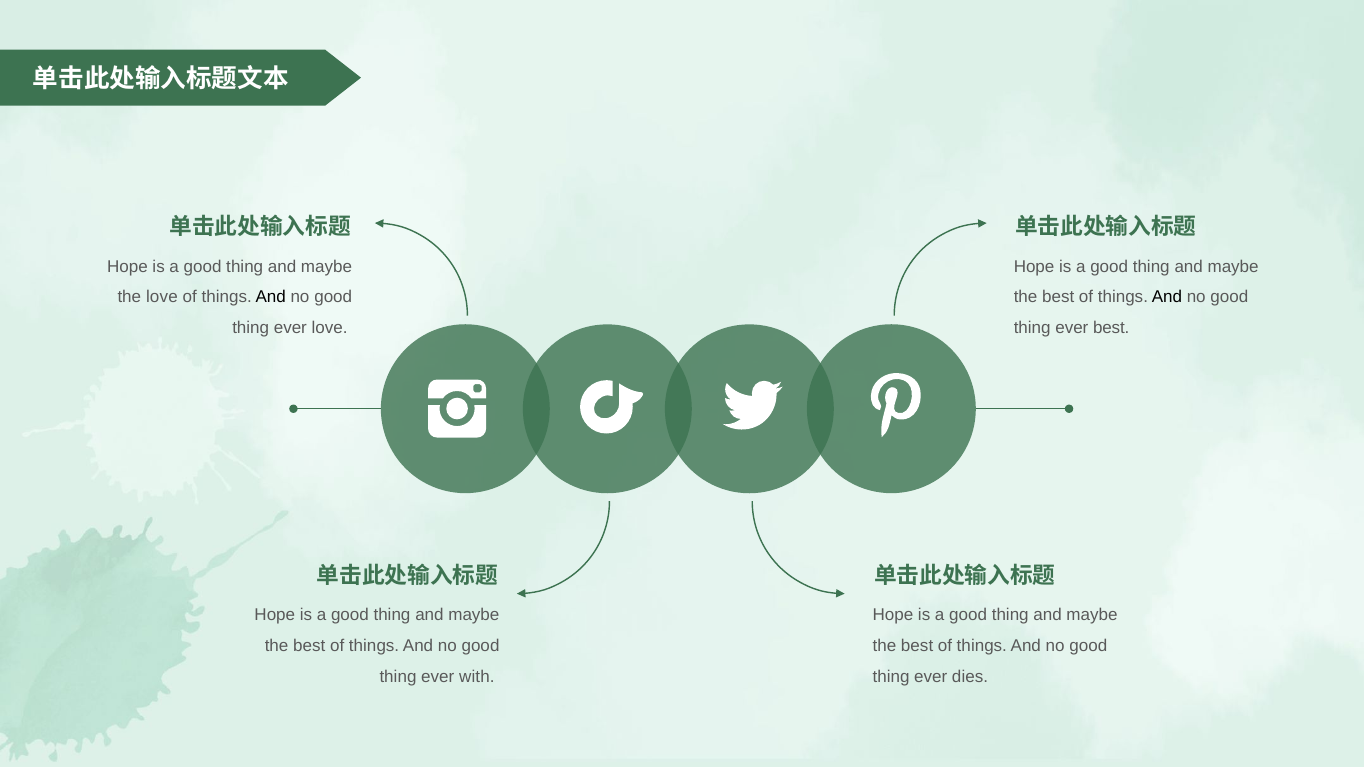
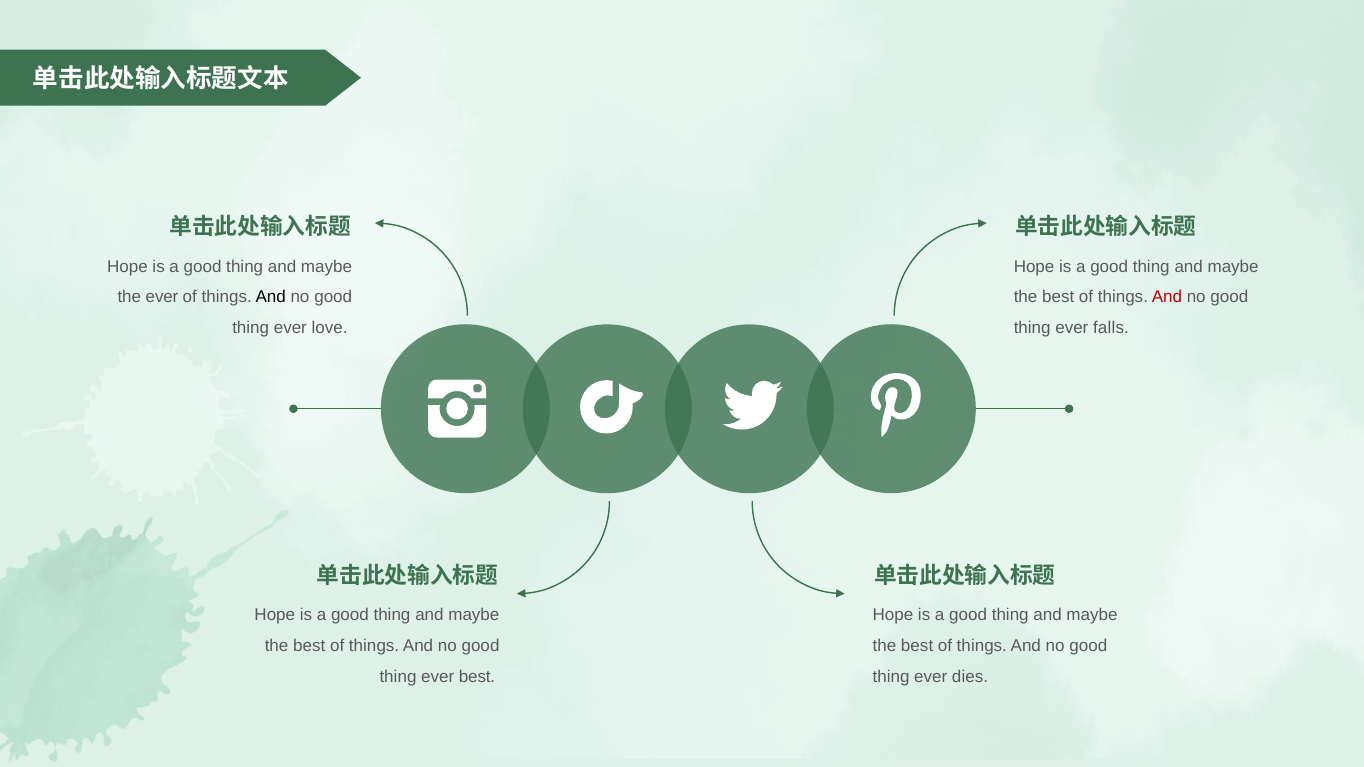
the love: love -> ever
And at (1167, 297) colour: black -> red
ever best: best -> falls
ever with: with -> best
